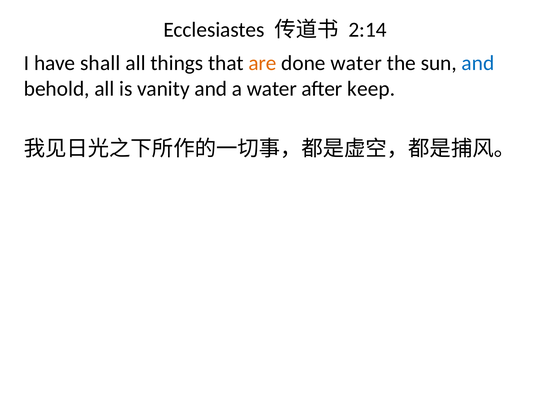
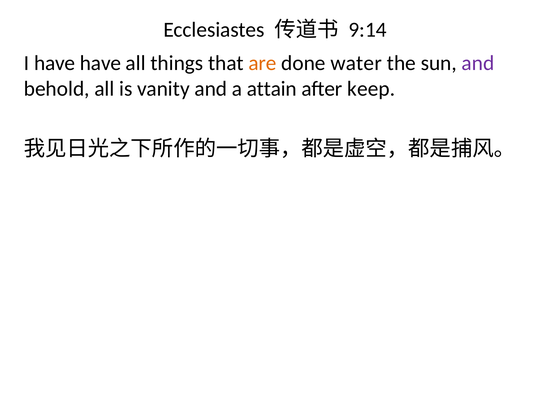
2:14: 2:14 -> 9:14
have shall: shall -> have
and at (478, 63) colour: blue -> purple
a water: water -> attain
